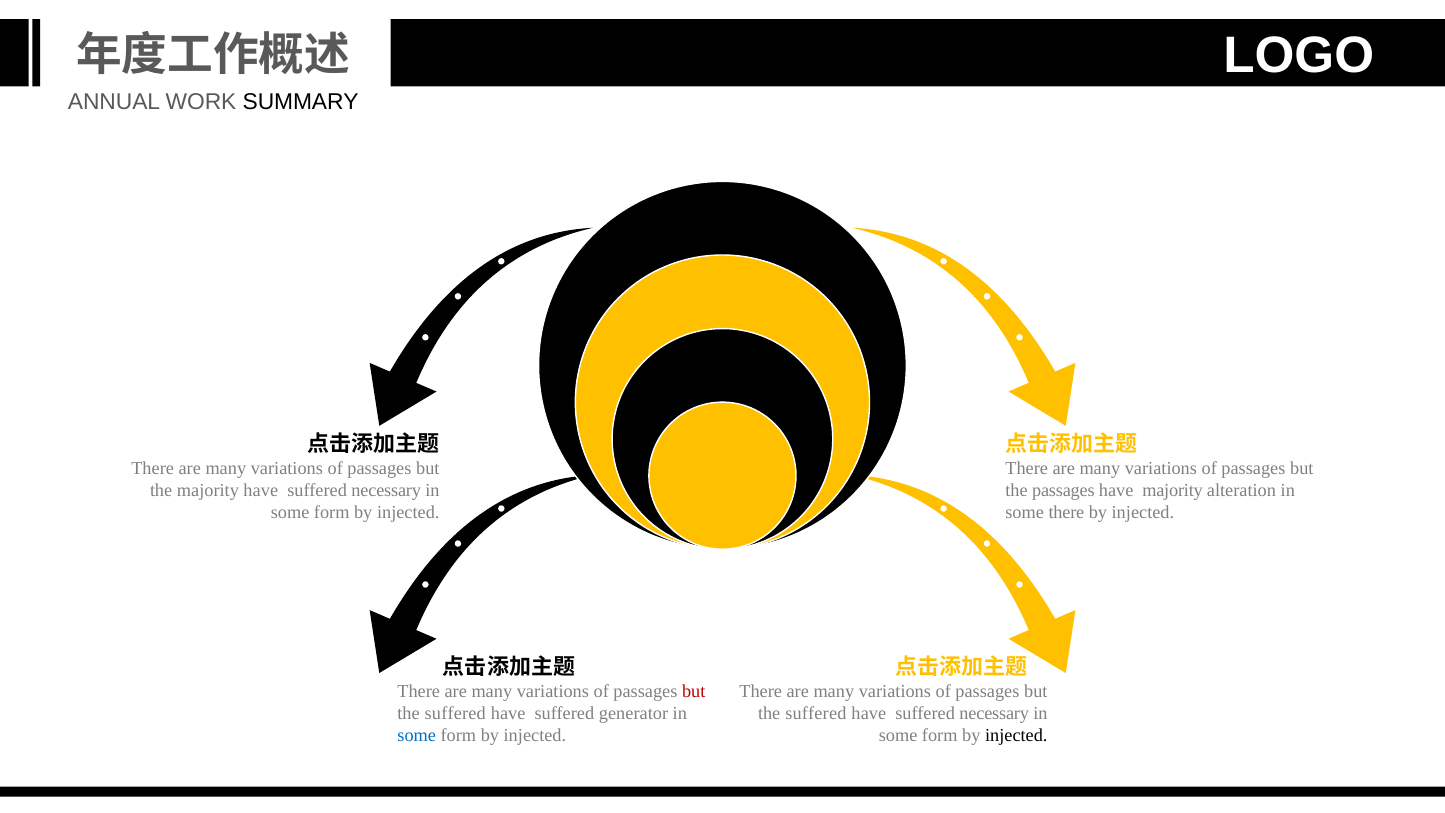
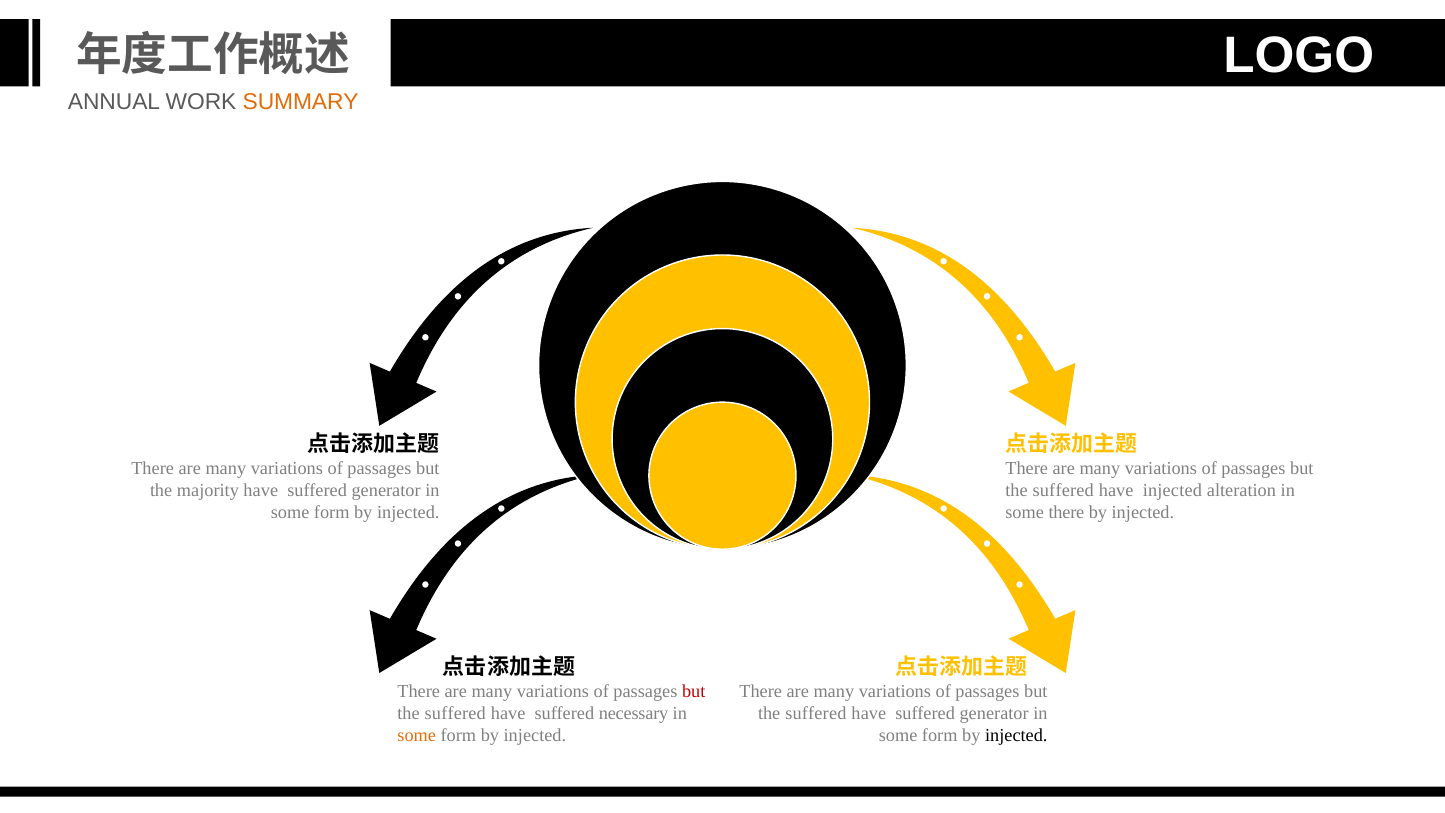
SUMMARY colour: black -> orange
majority have suffered necessary: necessary -> generator
passages at (1063, 490): passages -> suffered
have majority: majority -> injected
generator: generator -> necessary
necessary at (994, 714): necessary -> generator
some at (417, 736) colour: blue -> orange
